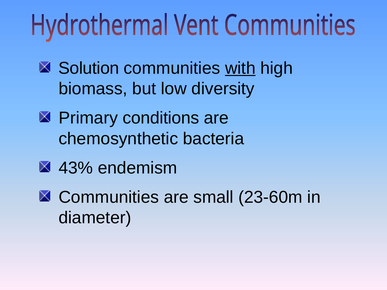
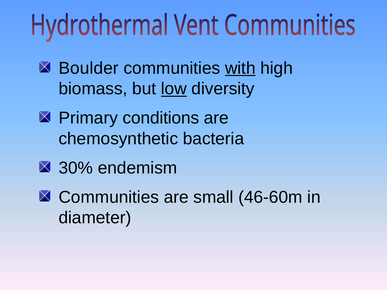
Solution: Solution -> Boulder
low underline: none -> present
43%: 43% -> 30%
23-60m: 23-60m -> 46-60m
